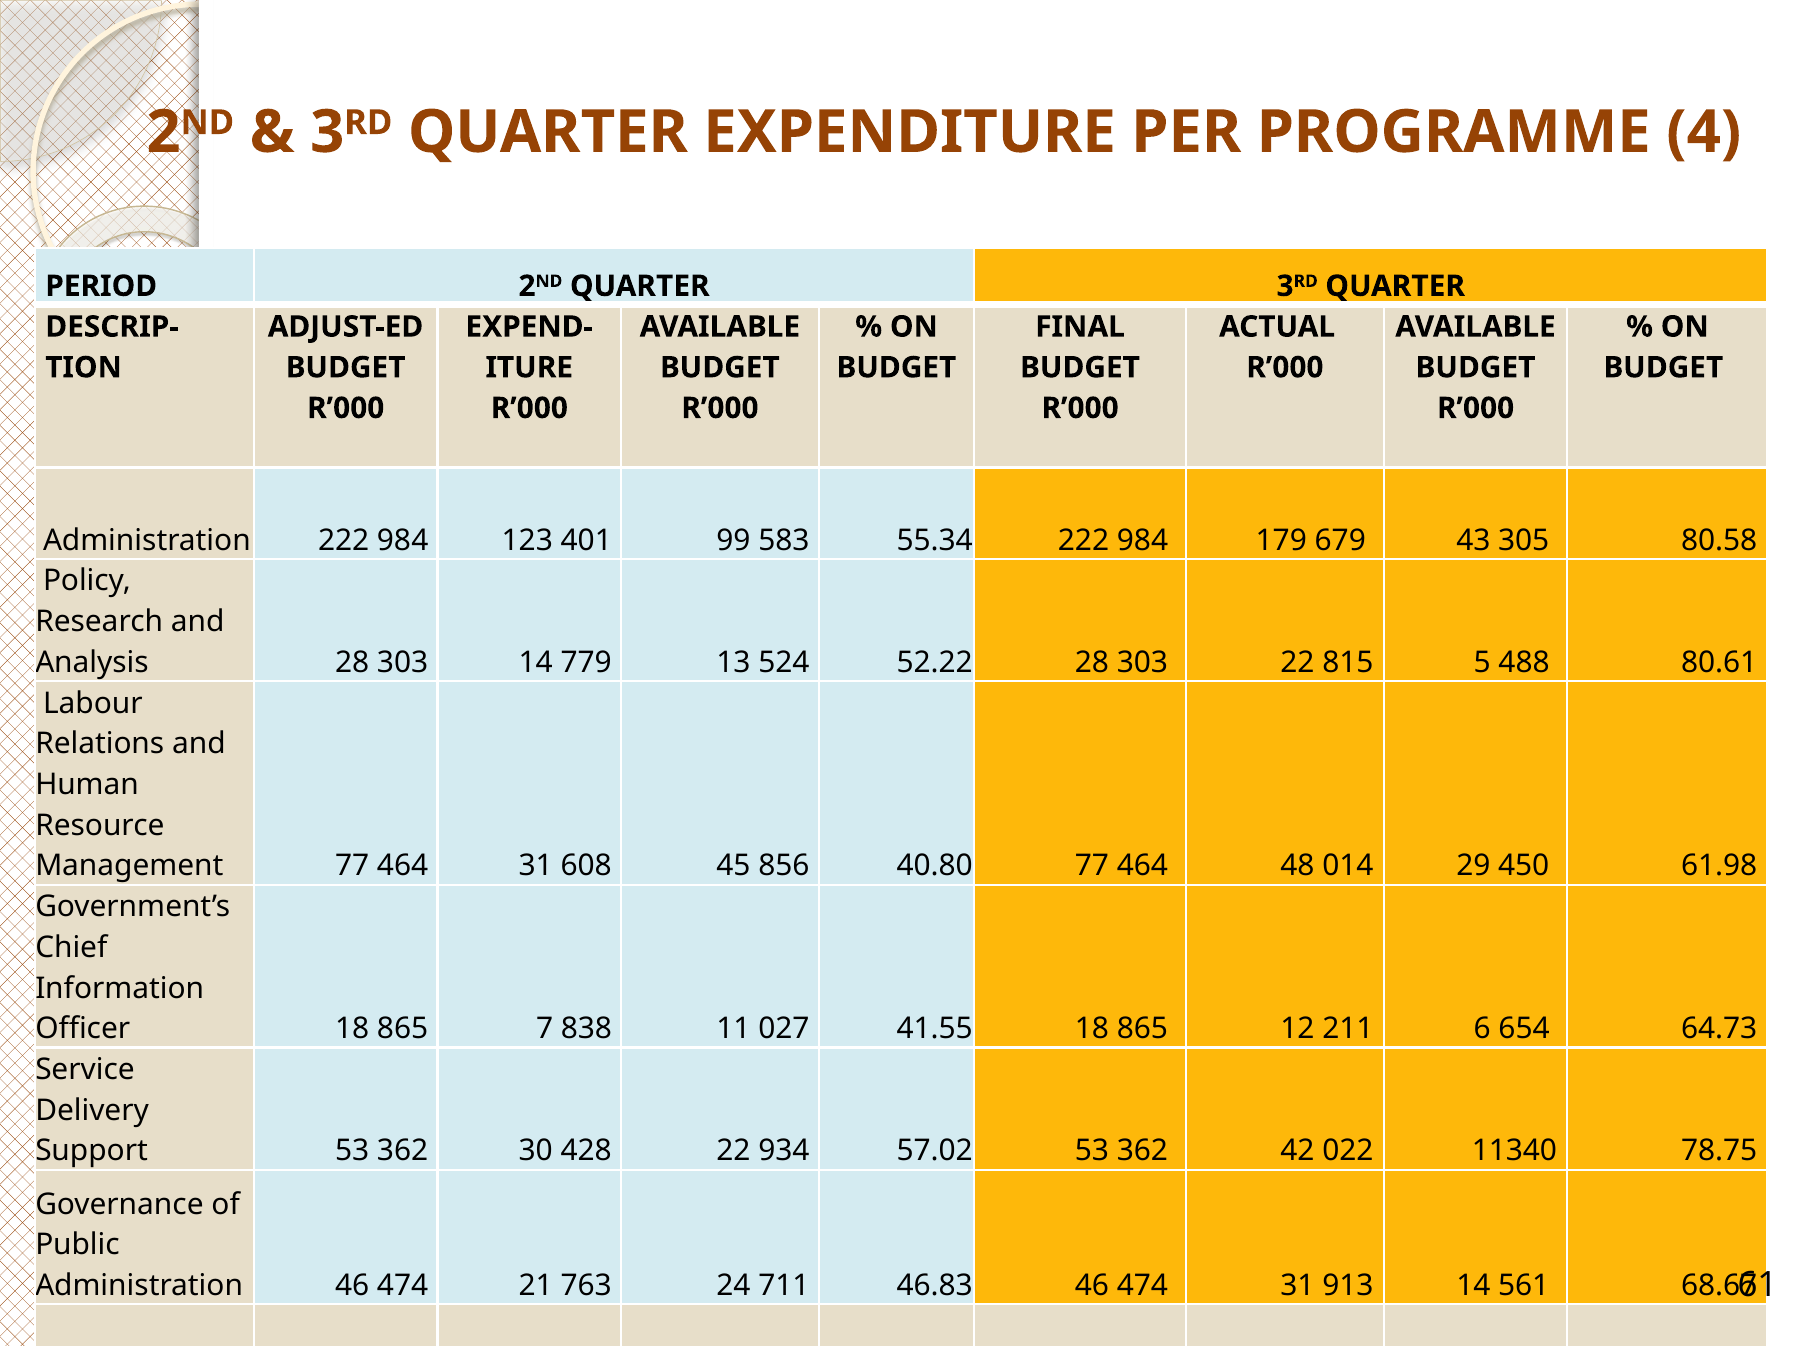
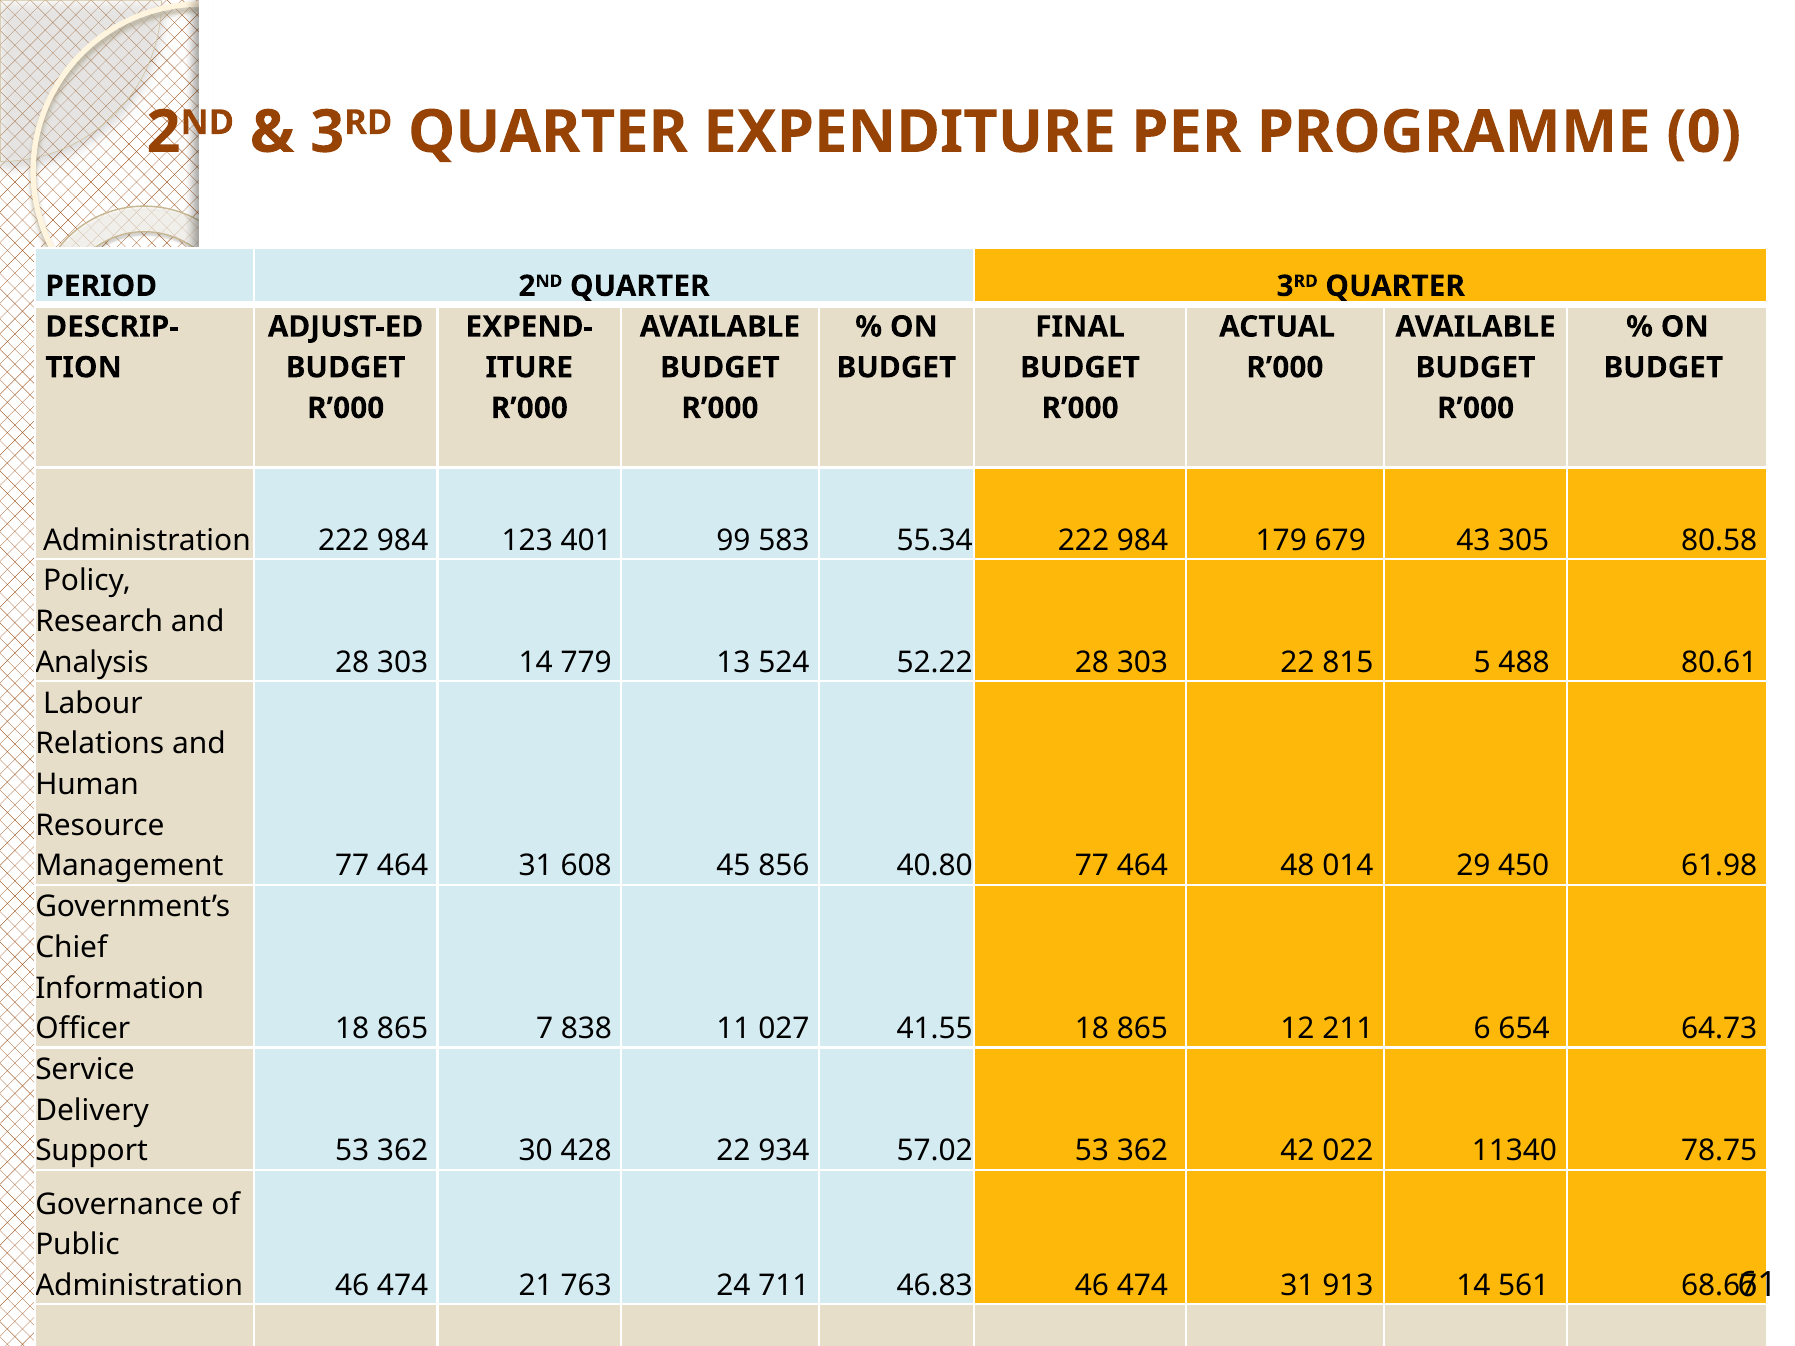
4: 4 -> 0
